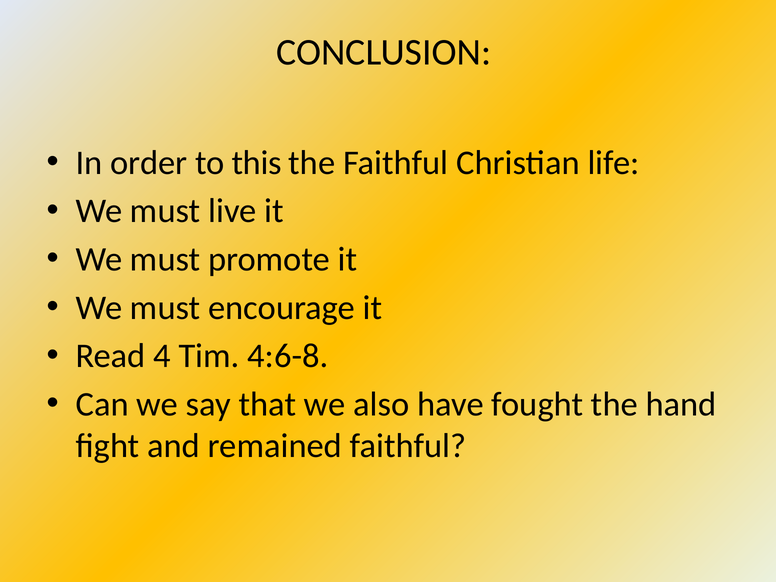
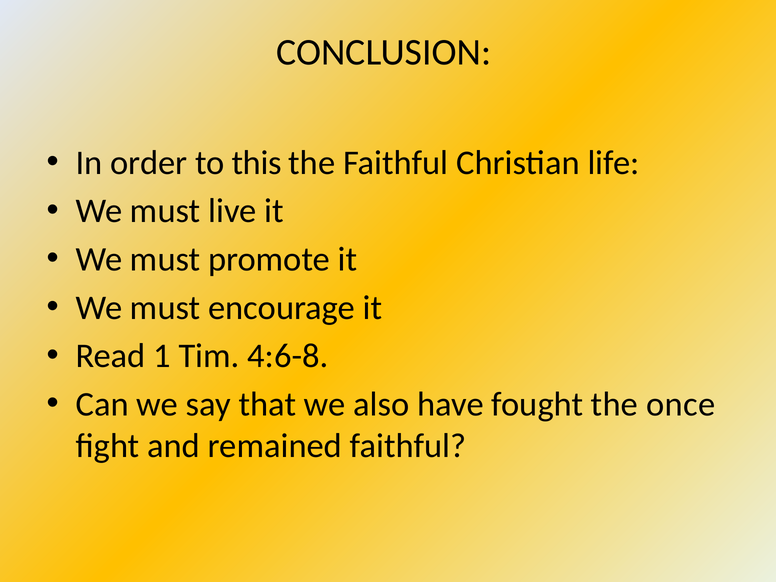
4: 4 -> 1
hand: hand -> once
